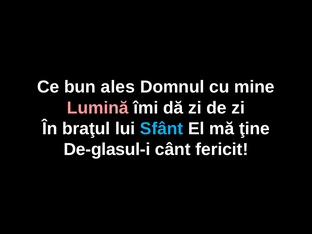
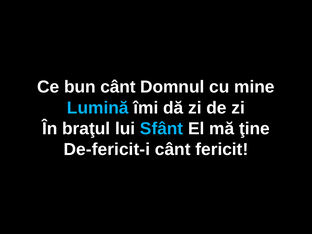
bun ales: ales -> cânt
Lumină colour: pink -> light blue
De-glasul-i: De-glasul-i -> De-fericit-i
